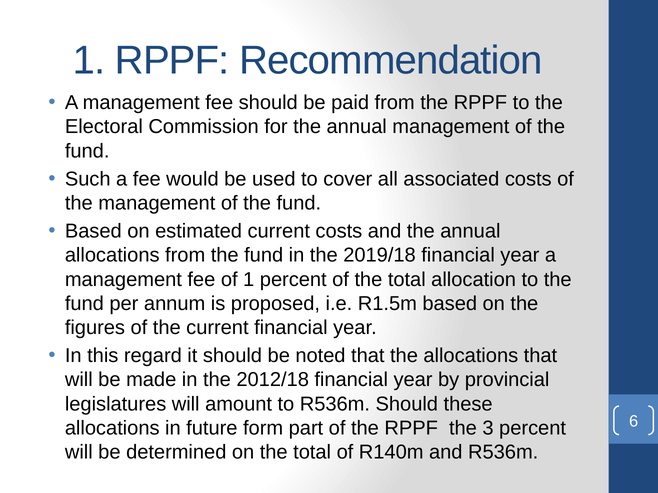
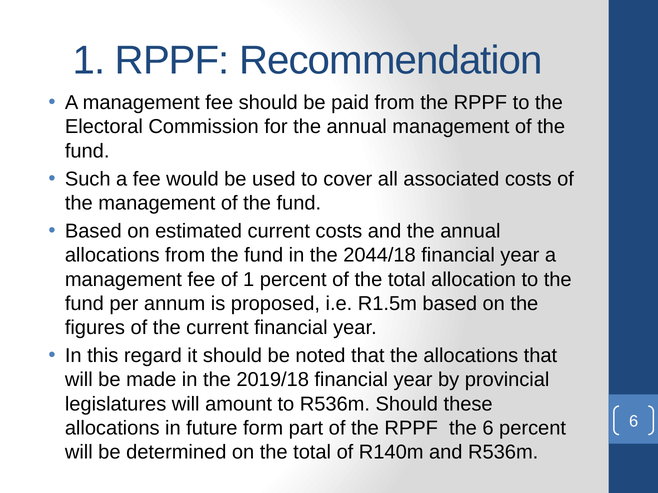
2019/18: 2019/18 -> 2044/18
2012/18: 2012/18 -> 2019/18
the 3: 3 -> 6
